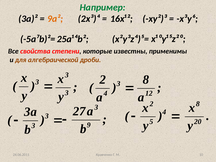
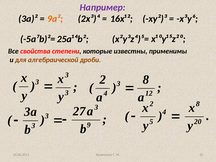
Например colour: green -> purple
